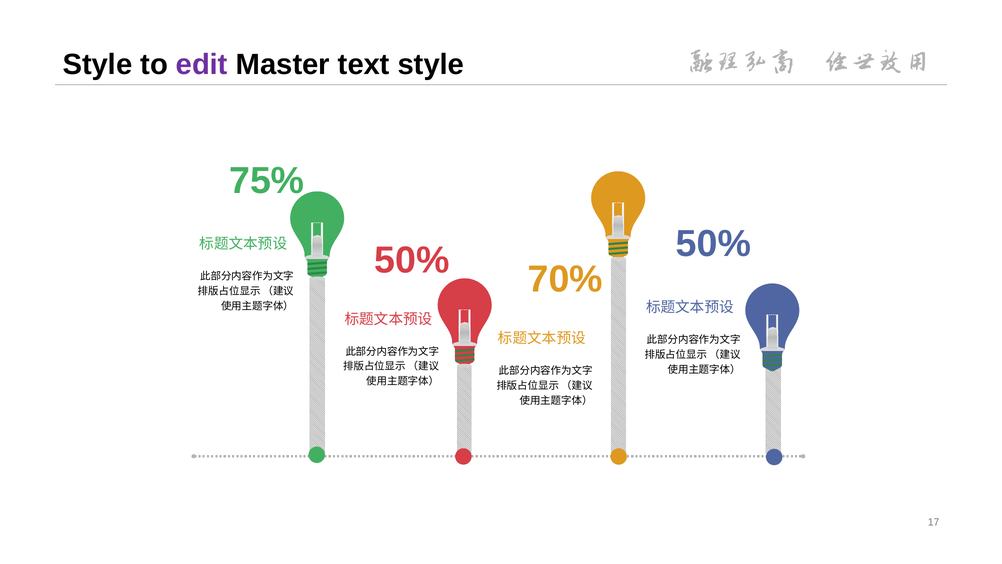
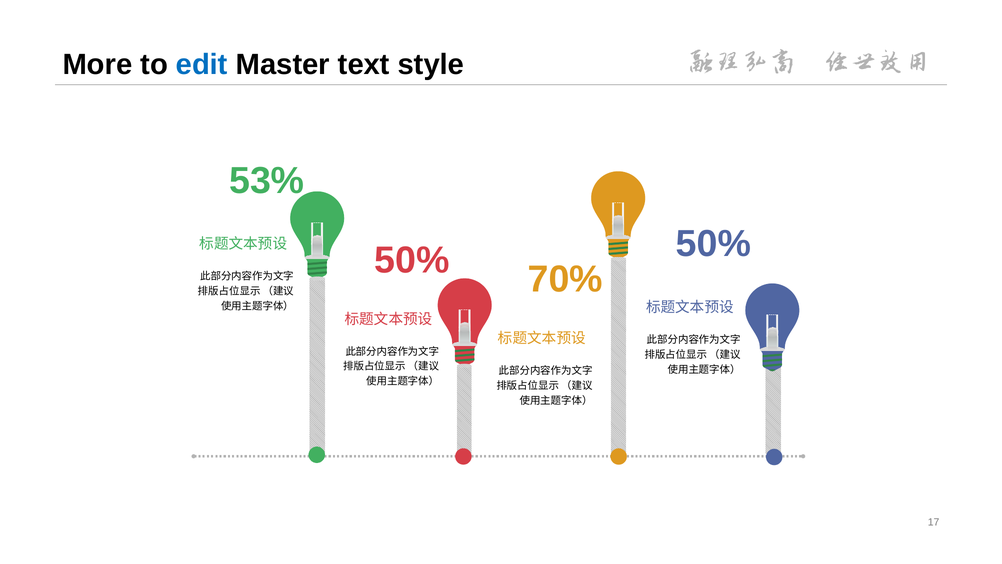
Style at (97, 65): Style -> More
edit colour: purple -> blue
75%: 75% -> 53%
